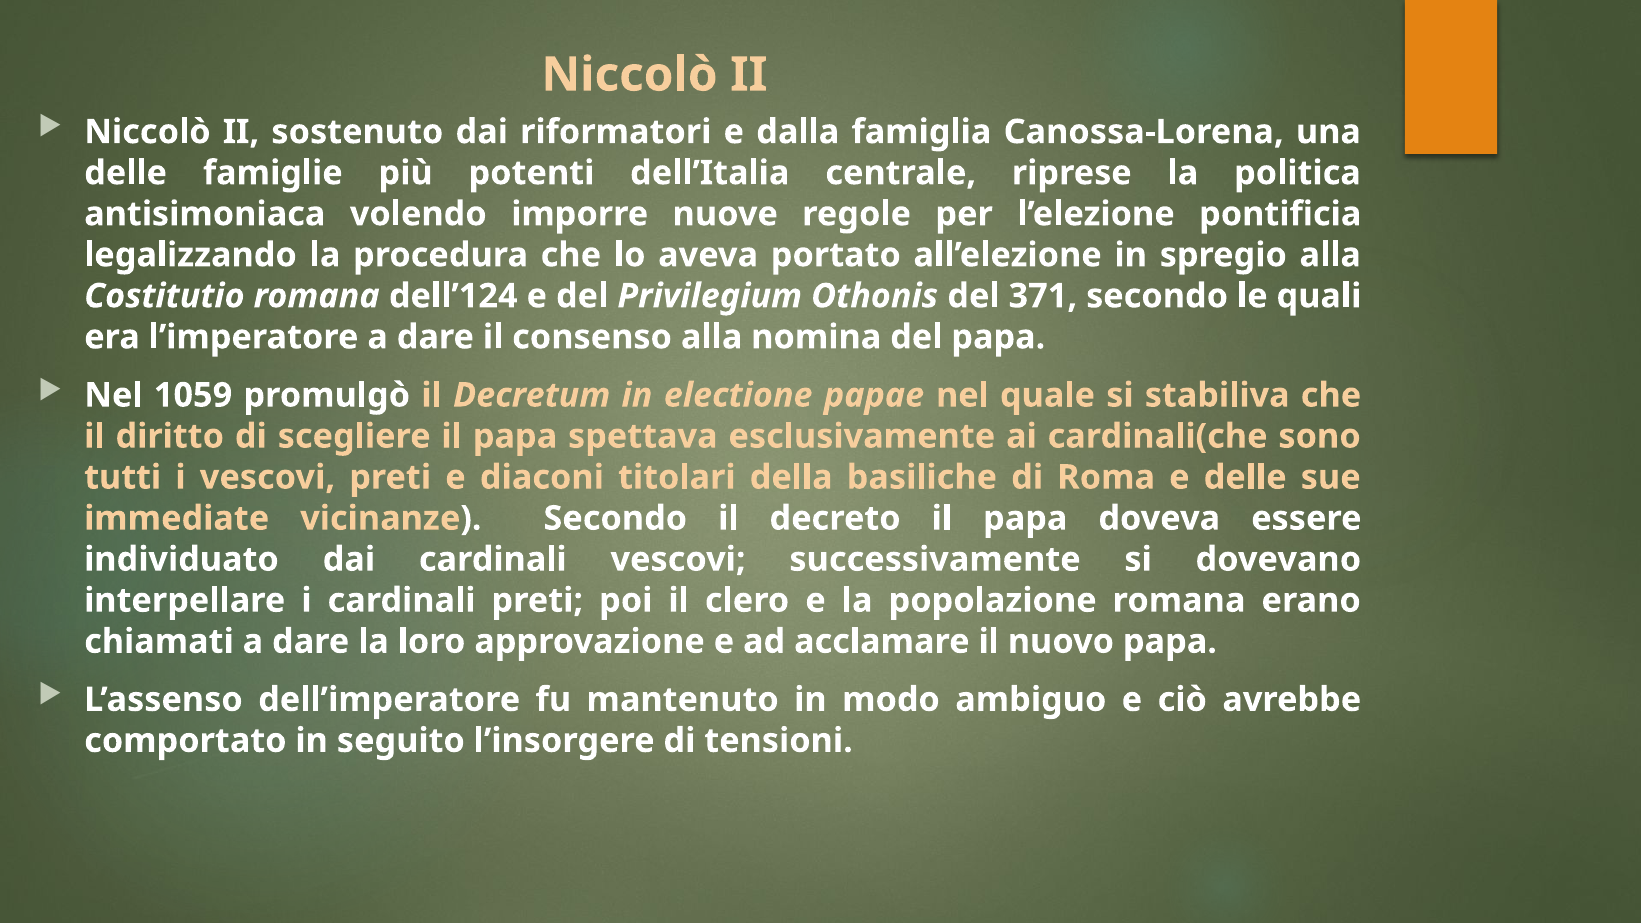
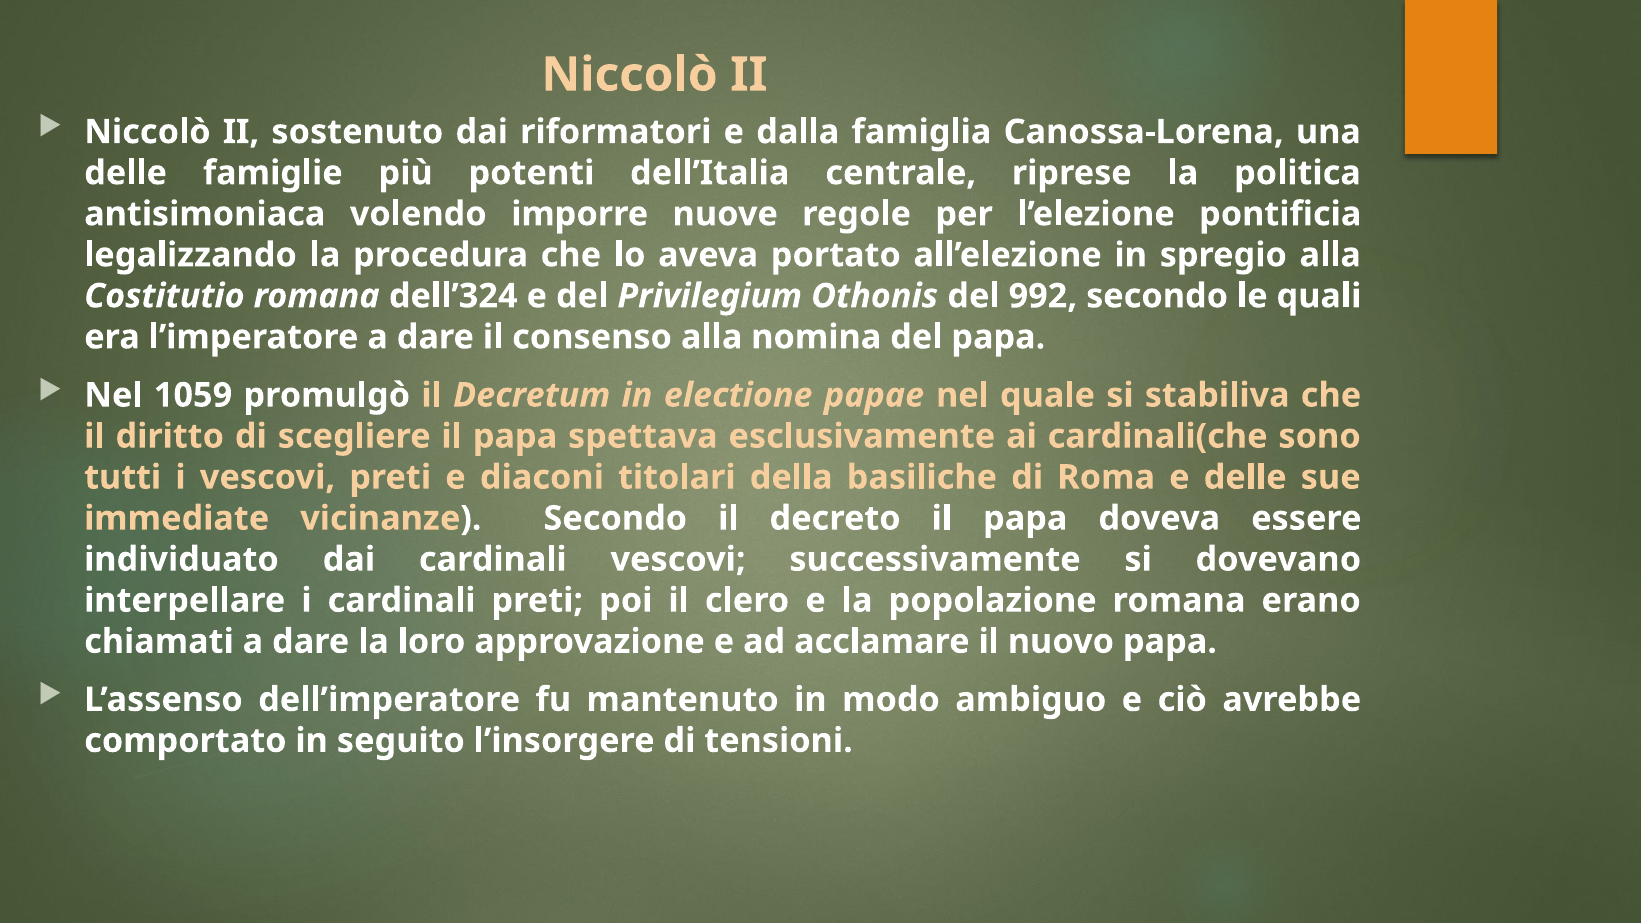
dell’124: dell’124 -> dell’324
371: 371 -> 992
